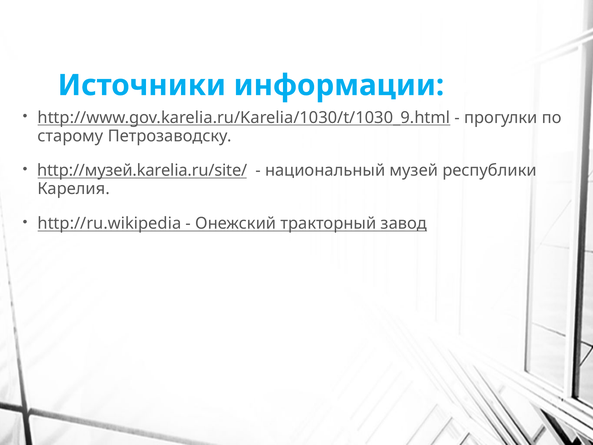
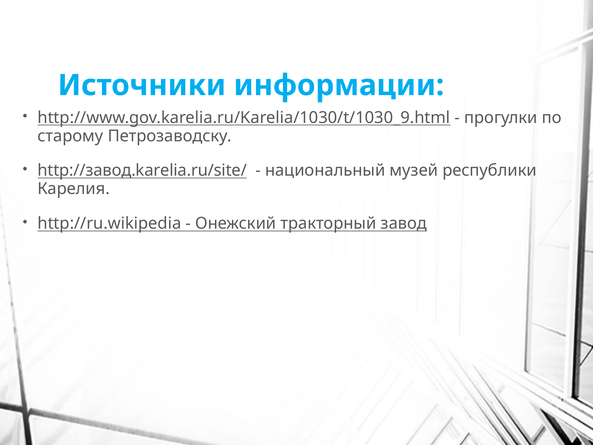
http://музей.karelia.ru/site/: http://музей.karelia.ru/site/ -> http://завод.karelia.ru/site/
